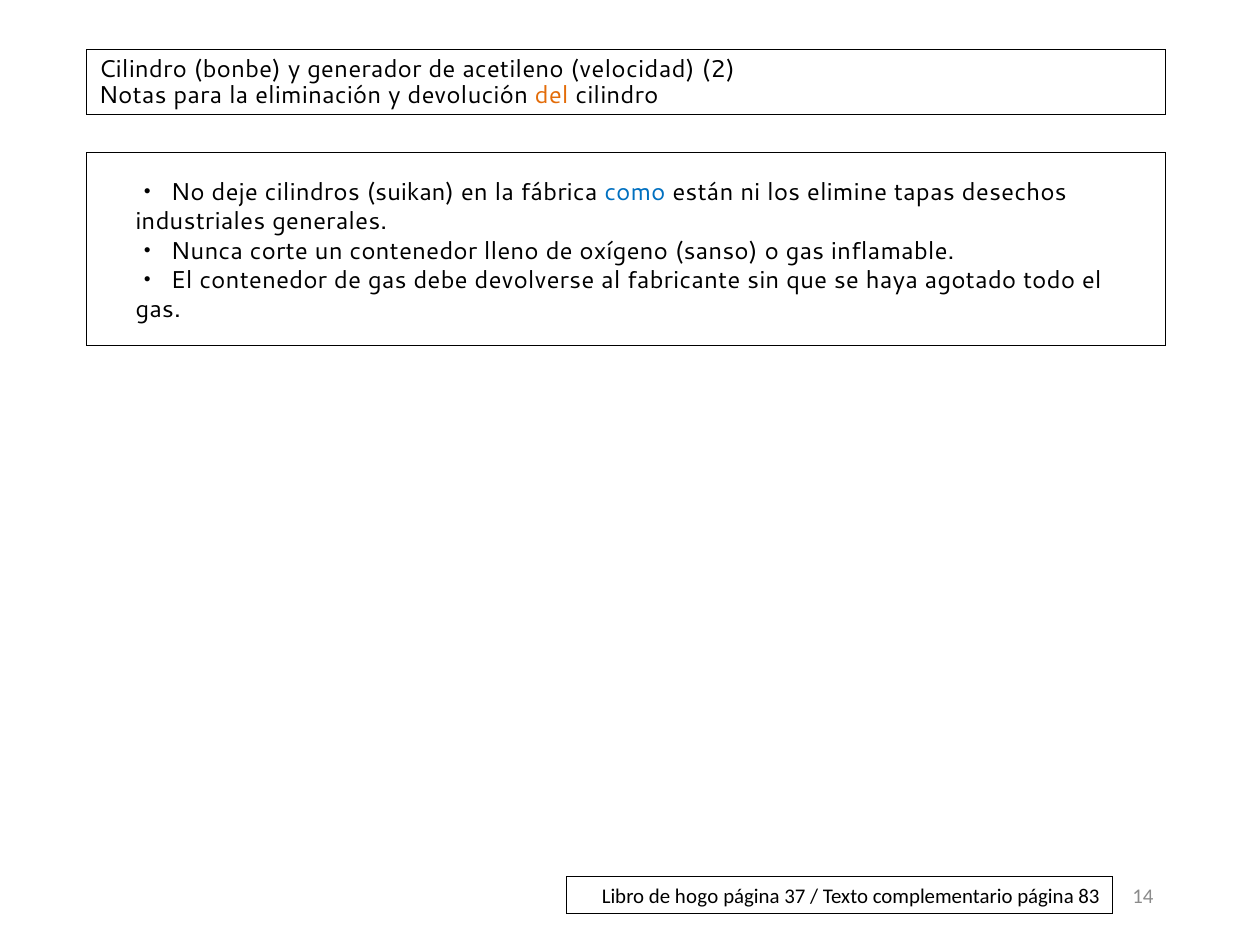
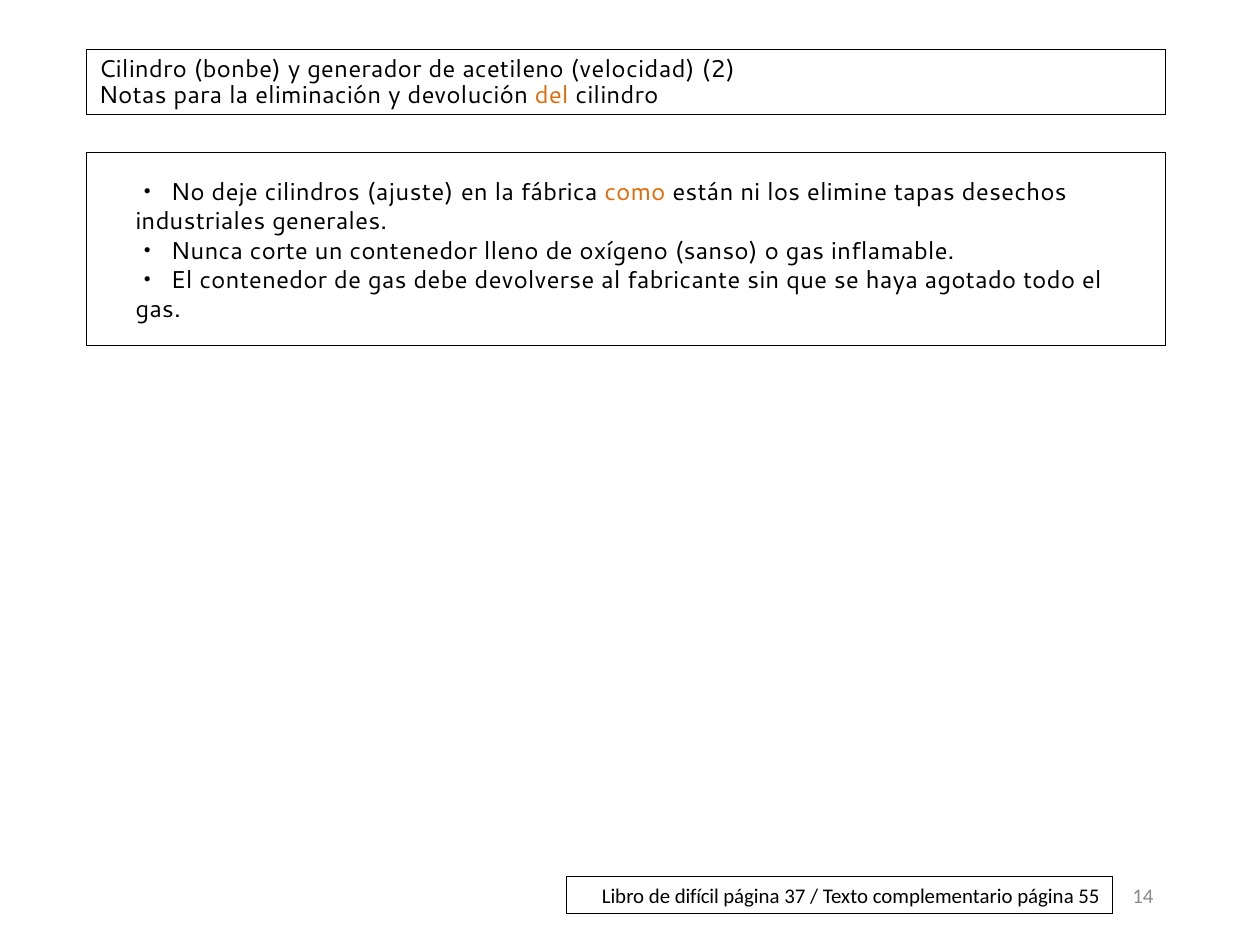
suikan: suikan -> ajuste
como colour: blue -> orange
hogo: hogo -> difícil
83: 83 -> 55
